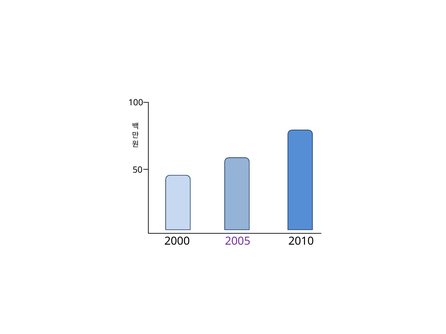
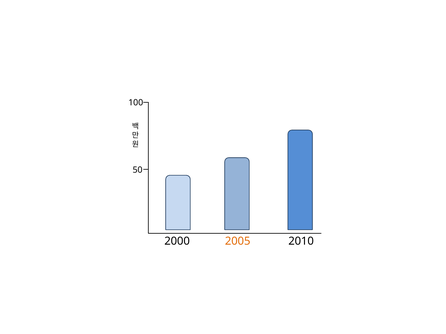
2005 colour: purple -> orange
